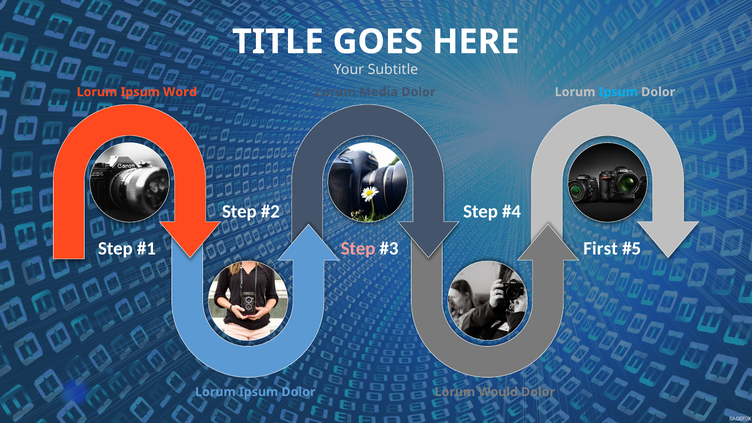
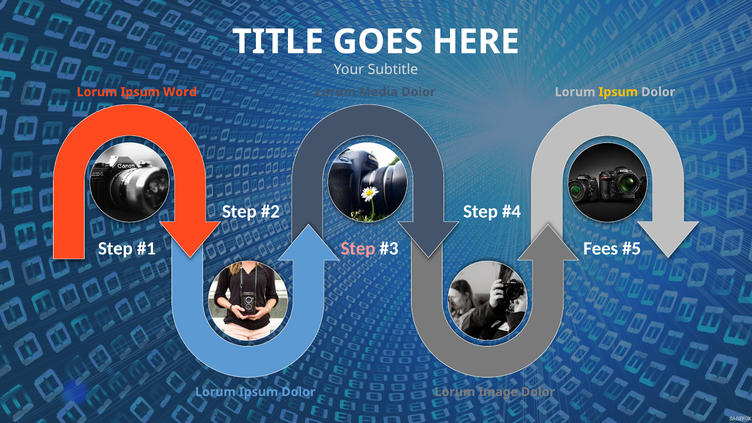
Ipsum at (618, 92) colour: light blue -> yellow
First: First -> Fees
Would: Would -> Image
